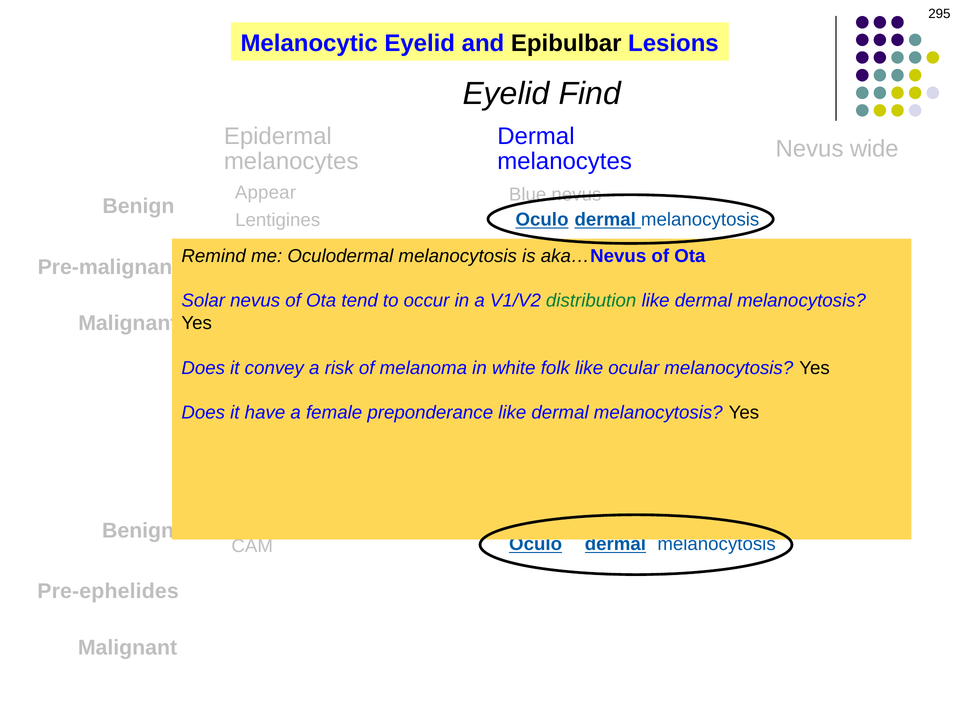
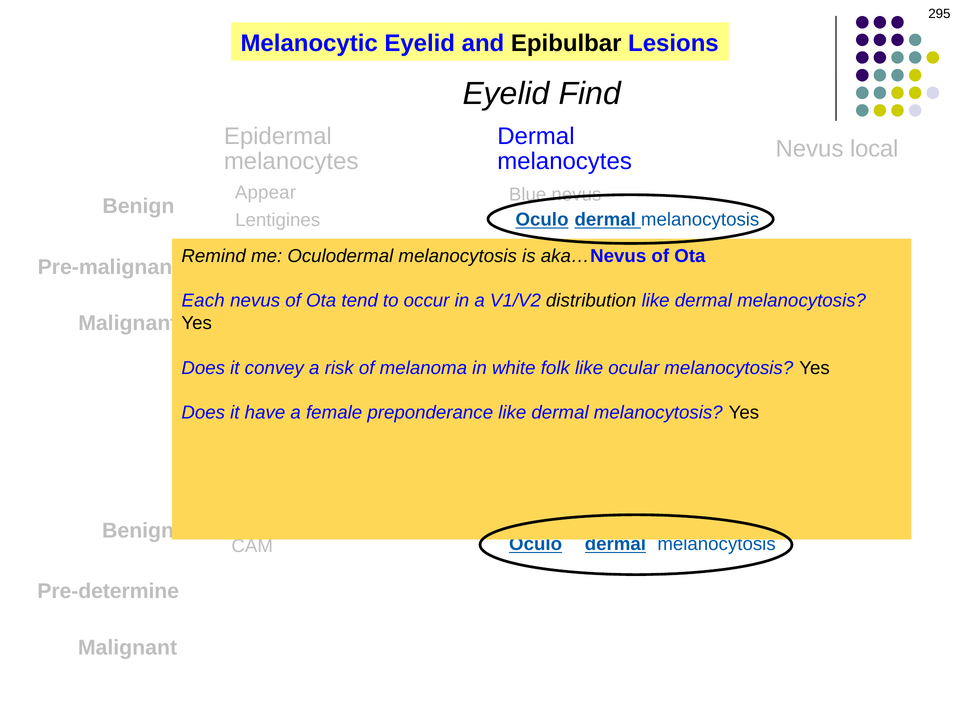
wide: wide -> local
Solar: Solar -> Each
distribution colour: green -> black
Pre-ephelides: Pre-ephelides -> Pre-determine
